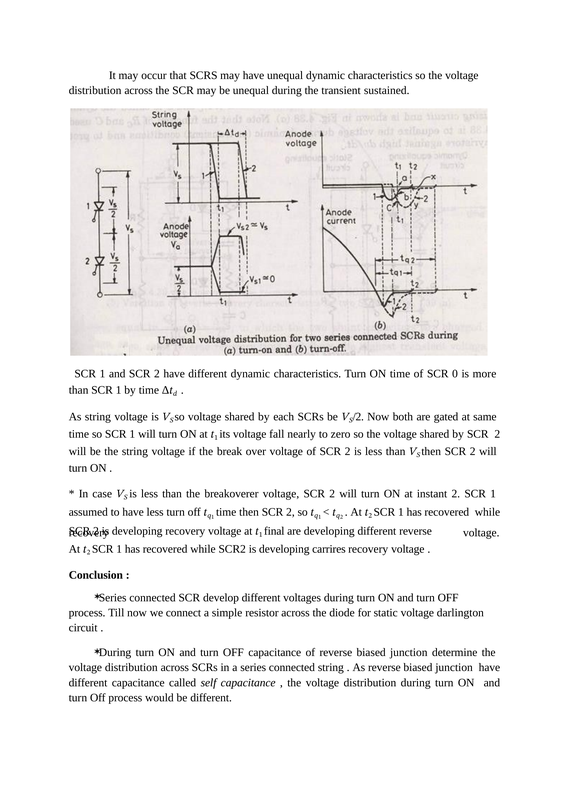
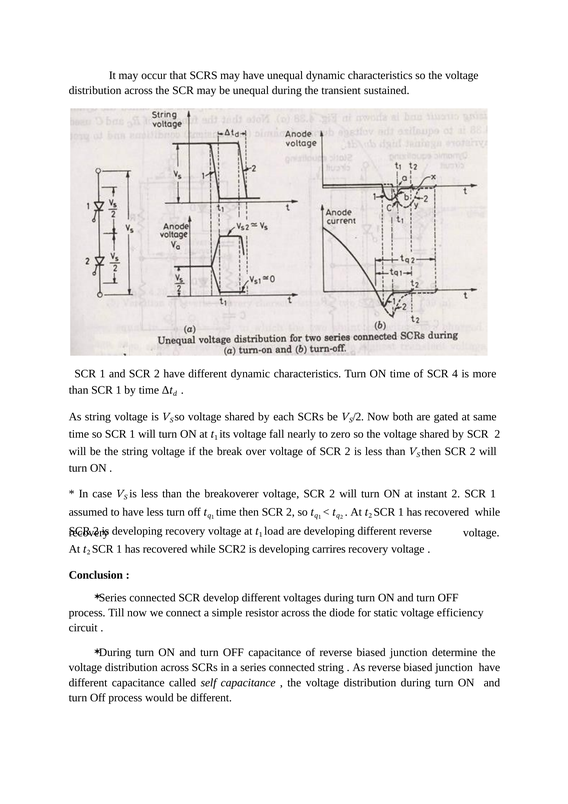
0: 0 -> 4
final: final -> load
darlington: darlington -> efficiency
